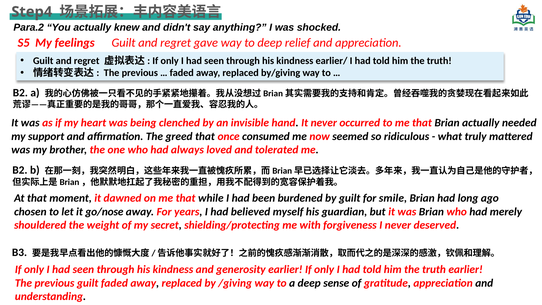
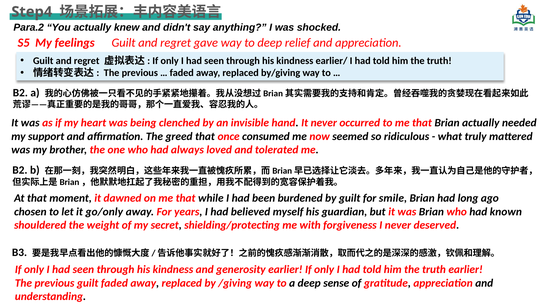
go/nose: go/nose -> go/only
merely: merely -> known
